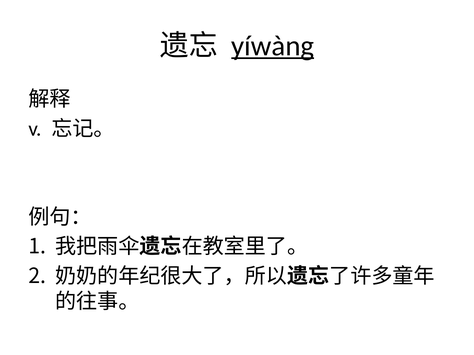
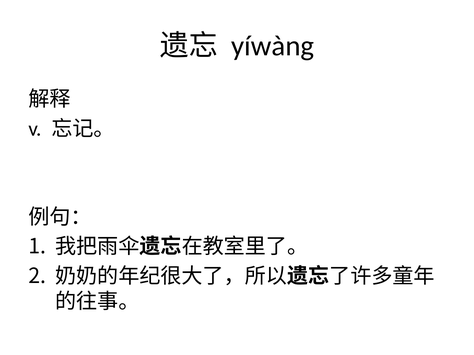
yíwàng underline: present -> none
